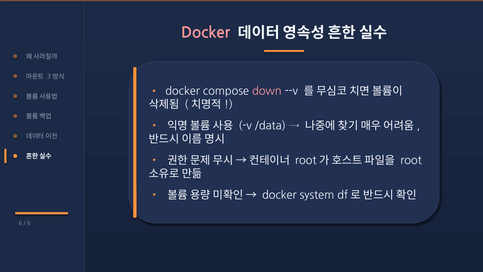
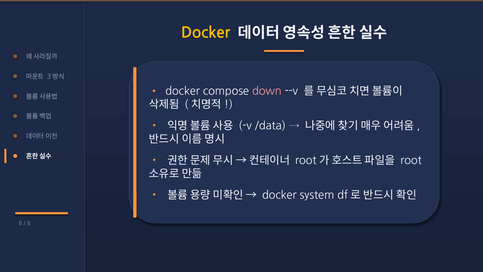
Docker at (206, 33) colour: pink -> yellow
